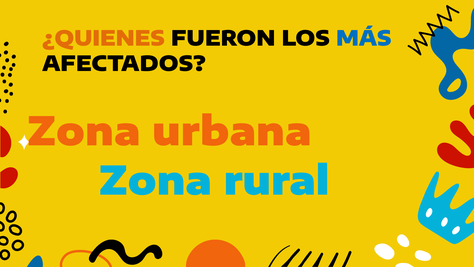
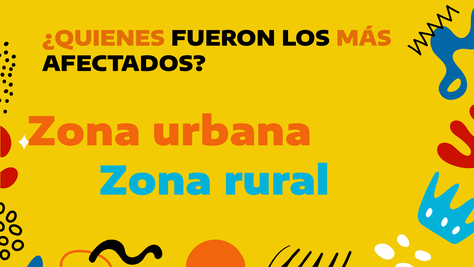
MÁS colour: blue -> orange
